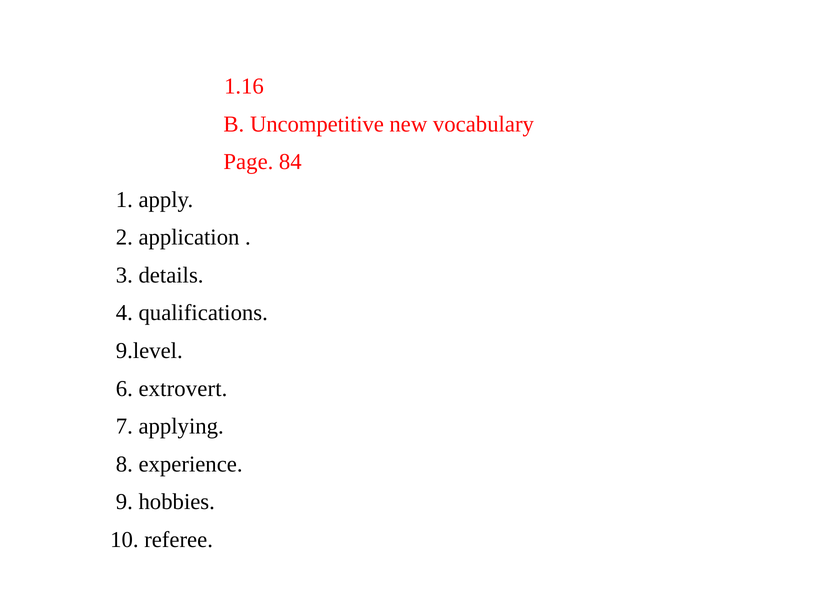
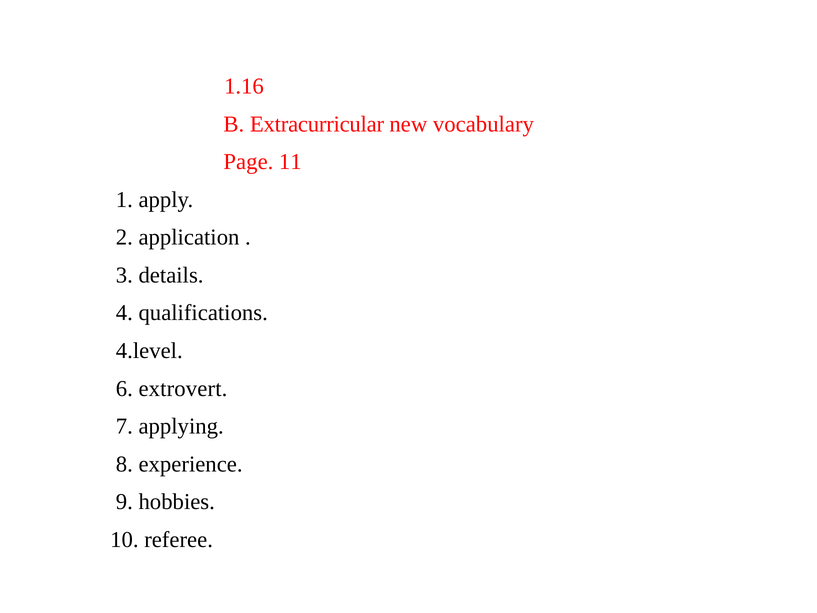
Uncompetitive: Uncompetitive -> Extracurricular
84: 84 -> 11
9.level: 9.level -> 4.level
